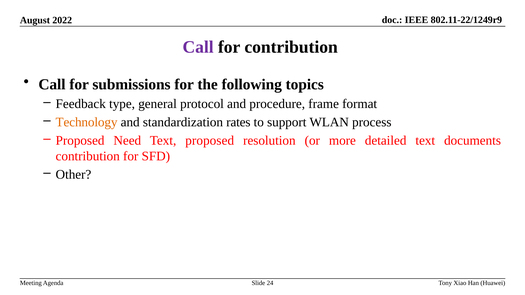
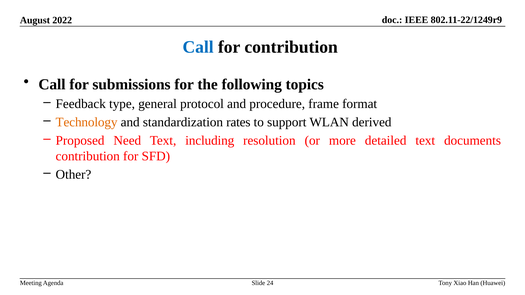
Call at (198, 47) colour: purple -> blue
process: process -> derived
Text proposed: proposed -> including
